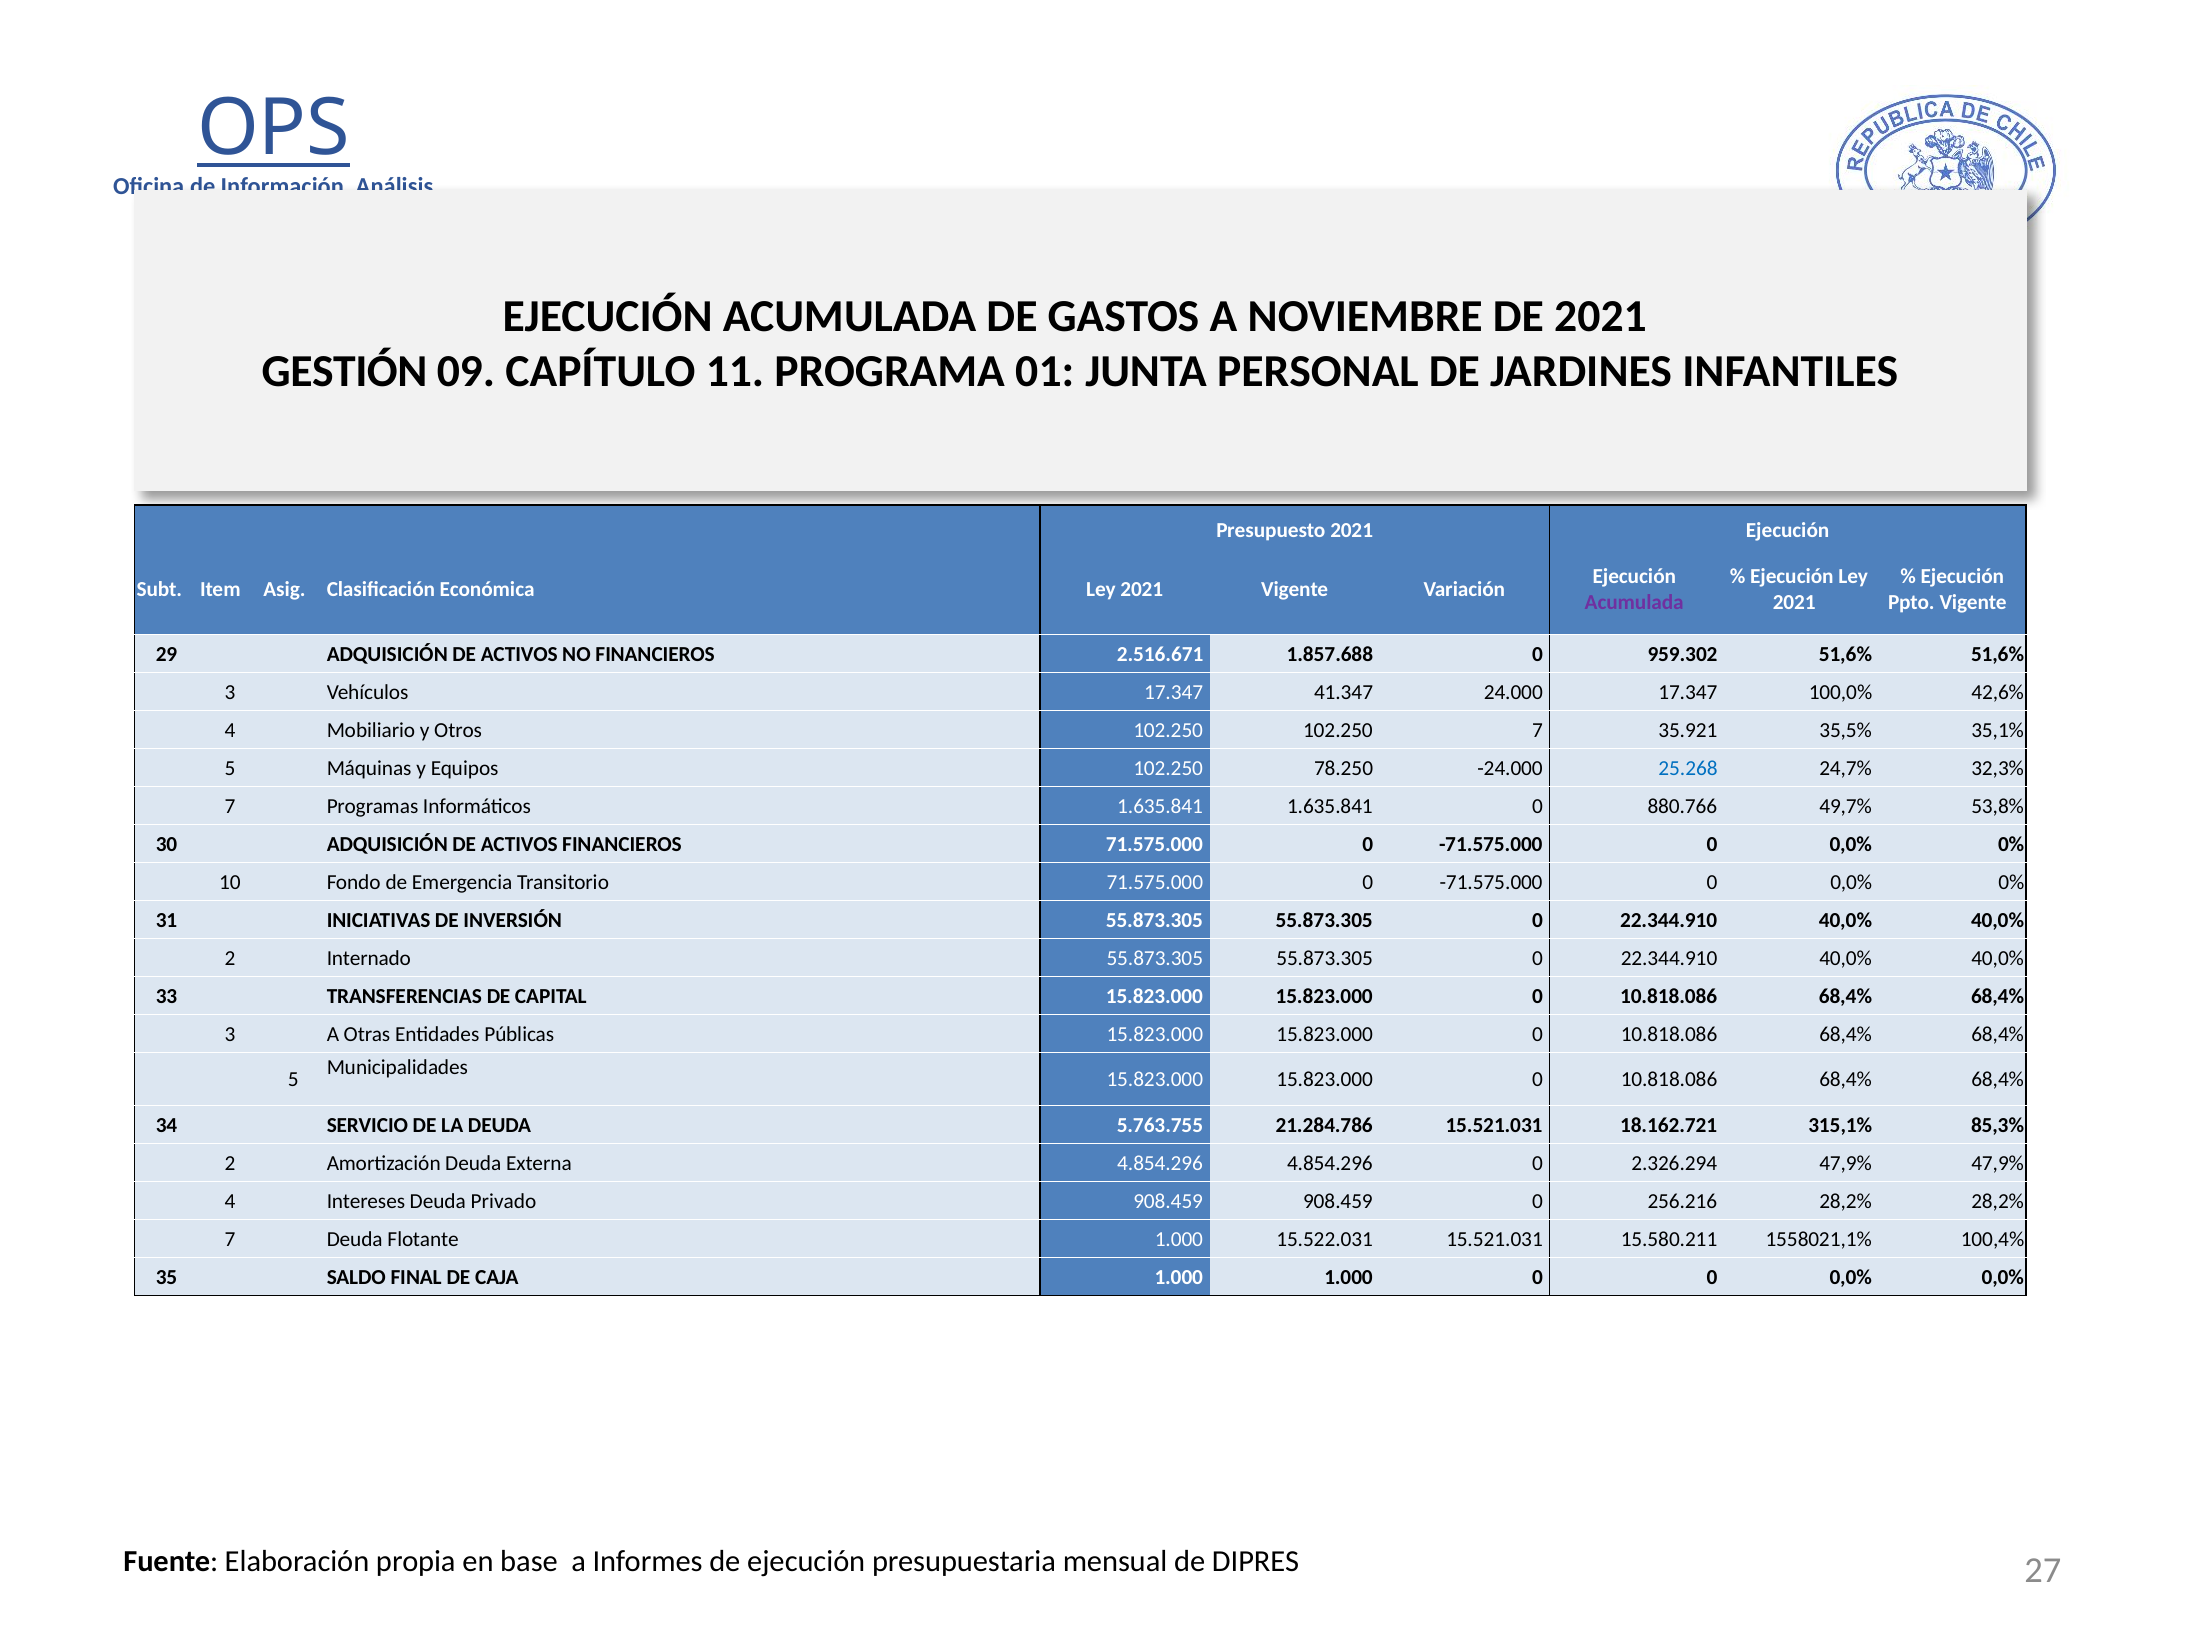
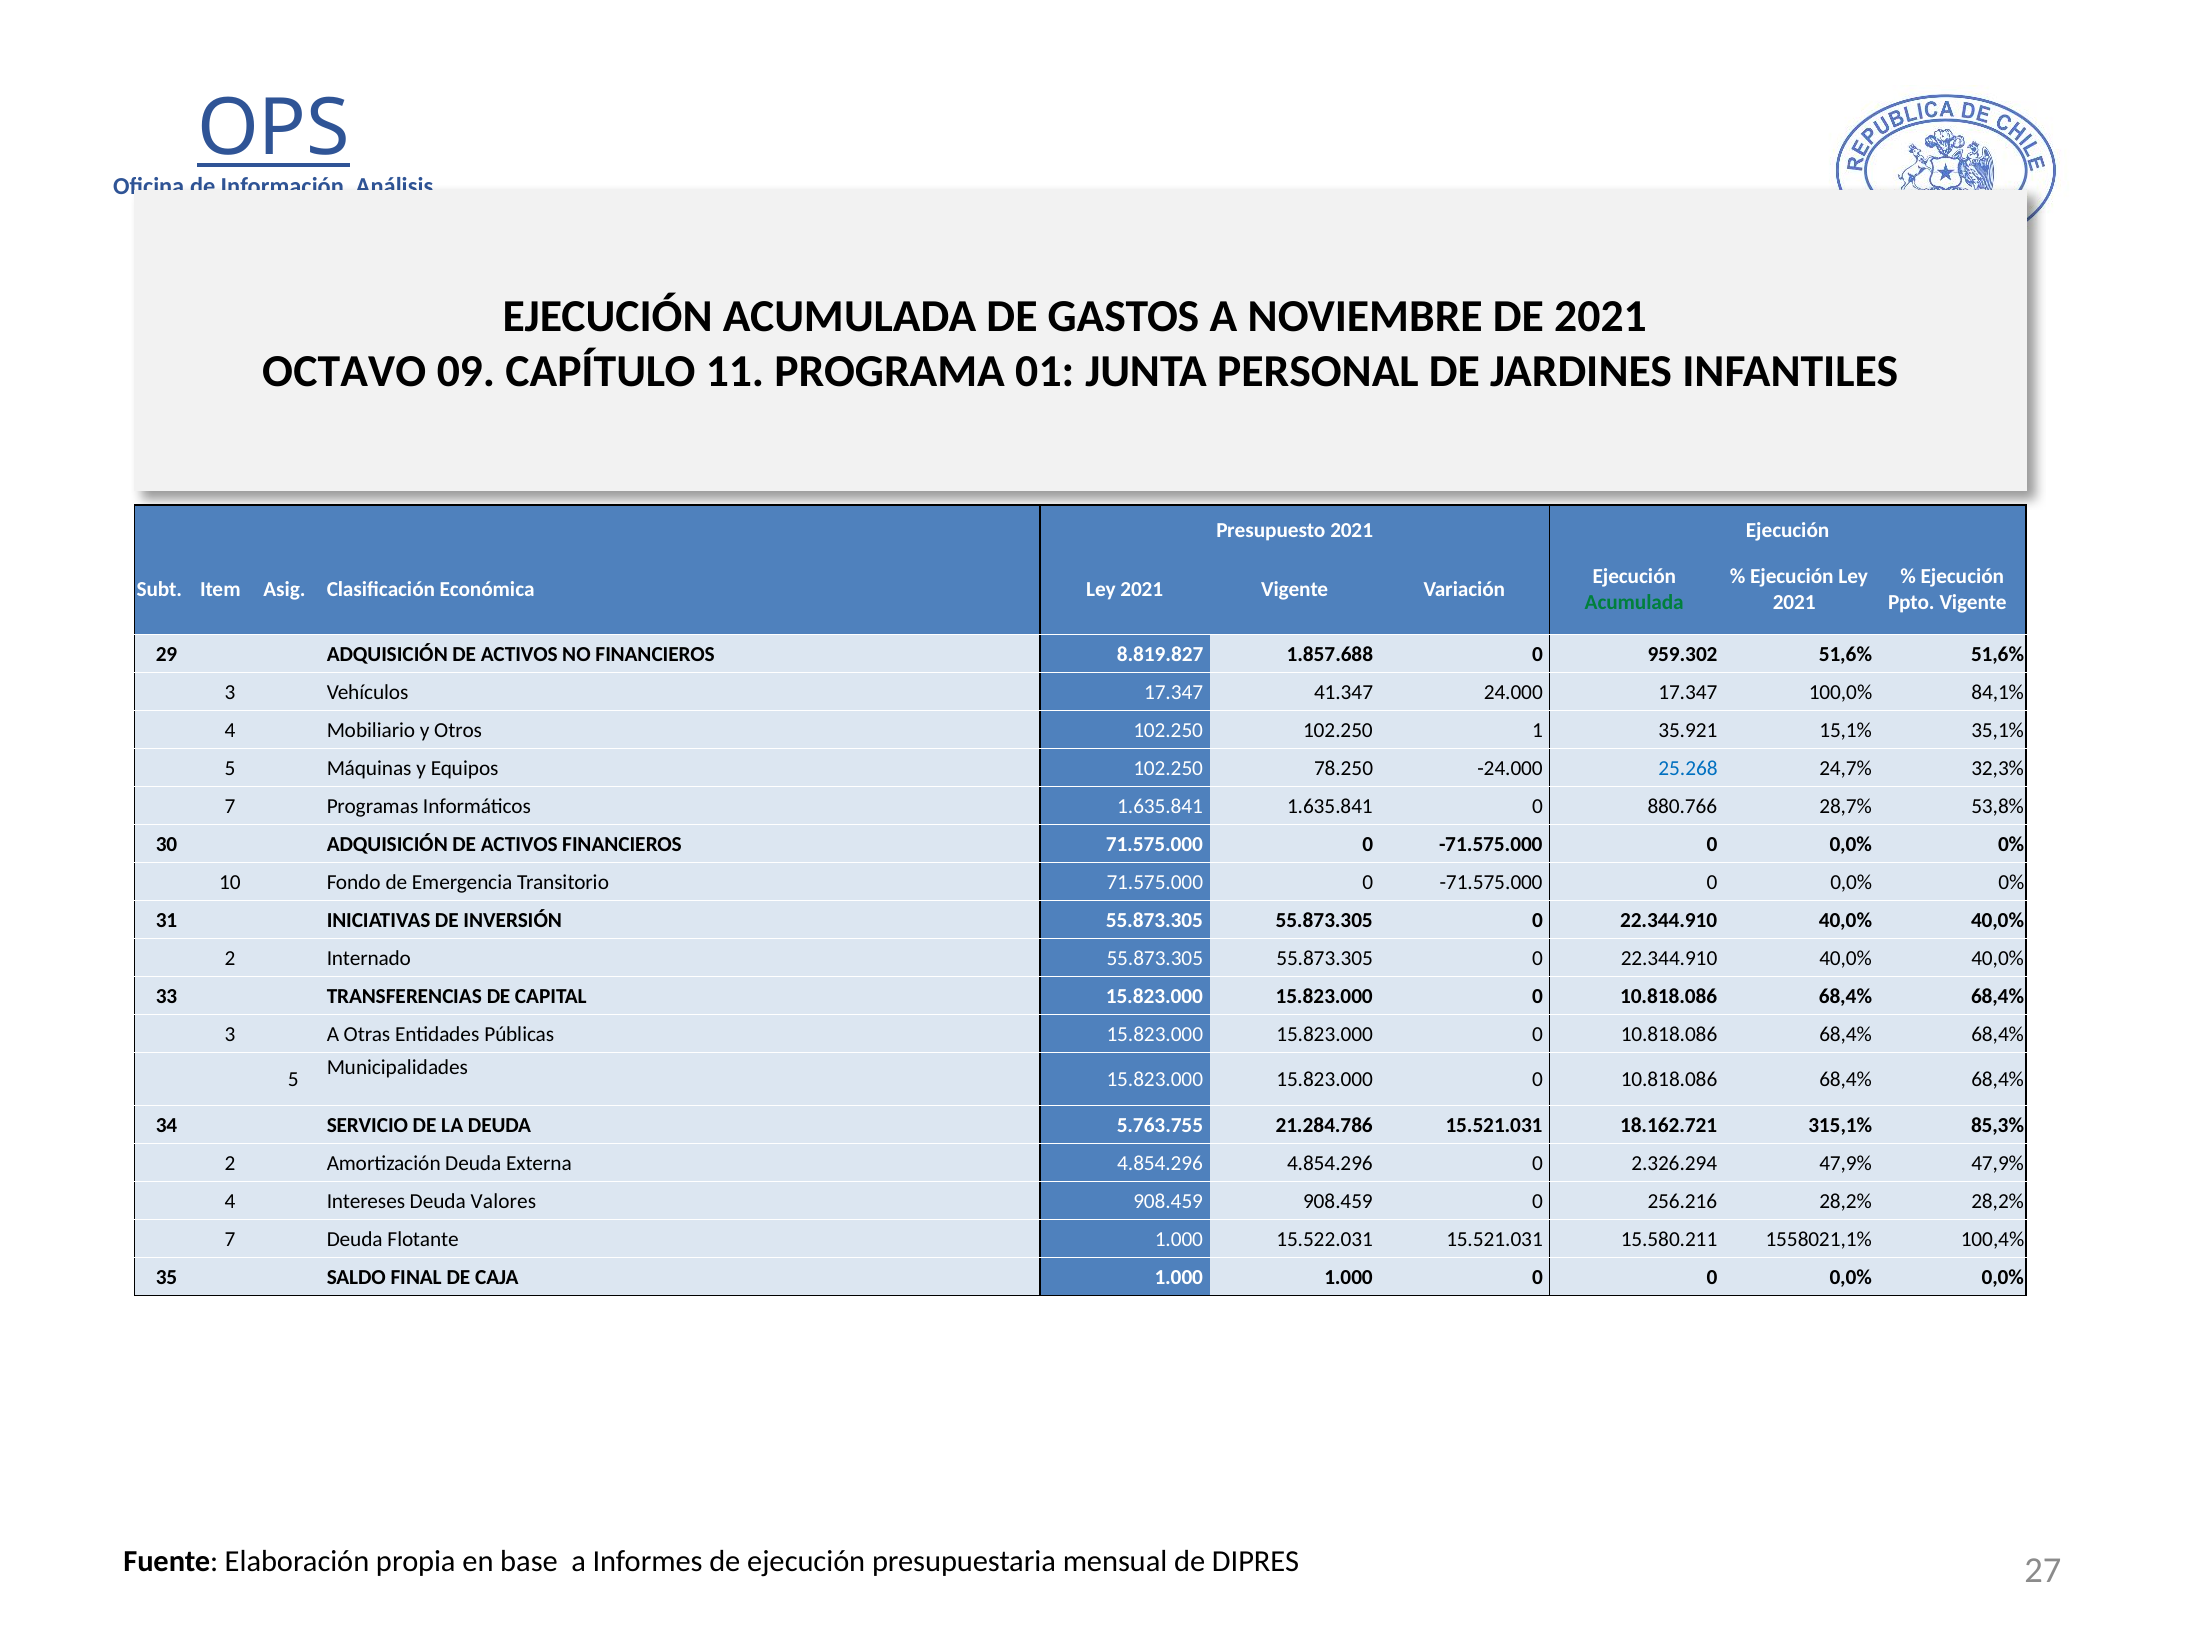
GESTIÓN: GESTIÓN -> OCTAVO
Acumulada at (1634, 603) colour: purple -> green
2.516.671: 2.516.671 -> 8.819.827
42,6%: 42,6% -> 84,1%
102.250 7: 7 -> 1
35,5%: 35,5% -> 15,1%
49,7%: 49,7% -> 28,7%
Privado: Privado -> Valores
